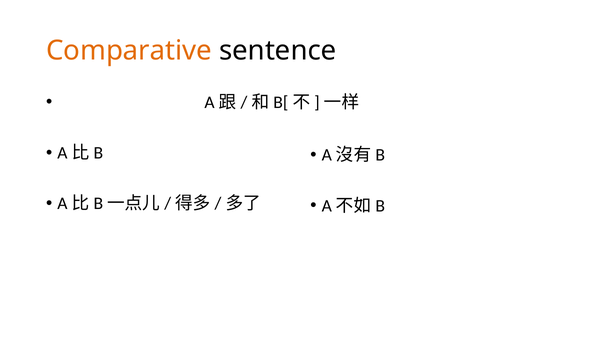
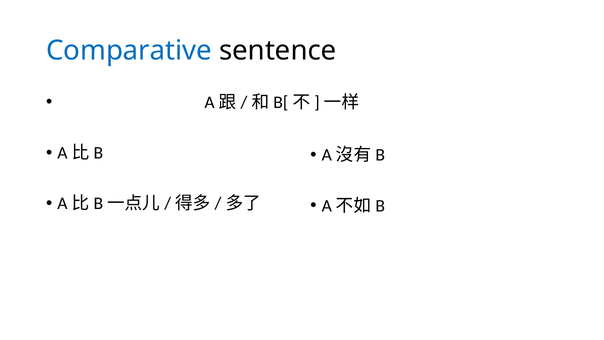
Comparative colour: orange -> blue
